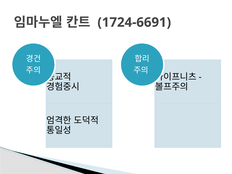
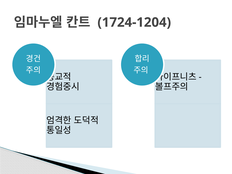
1724-6691: 1724-6691 -> 1724-1204
